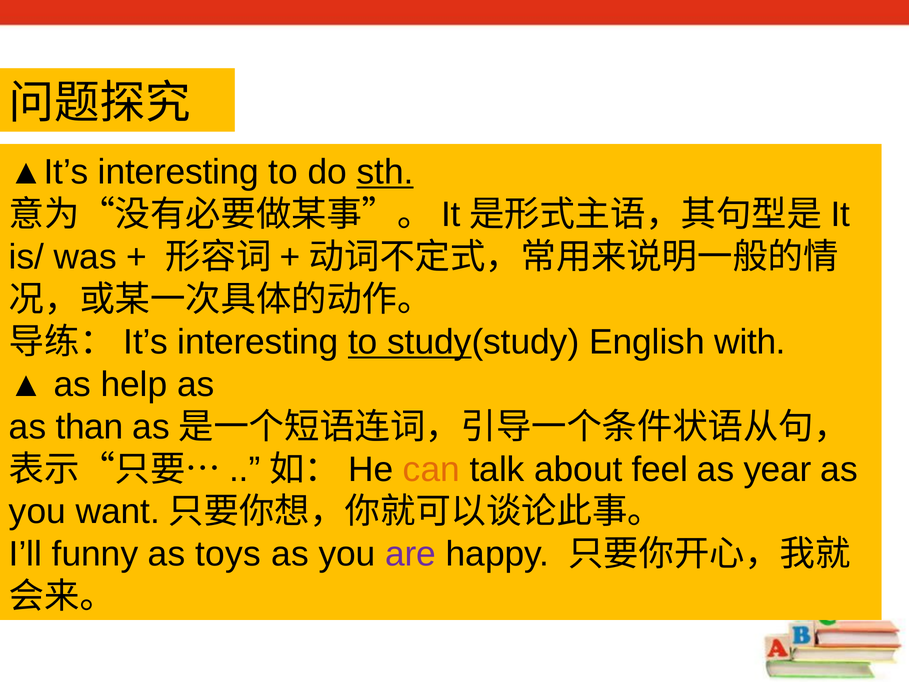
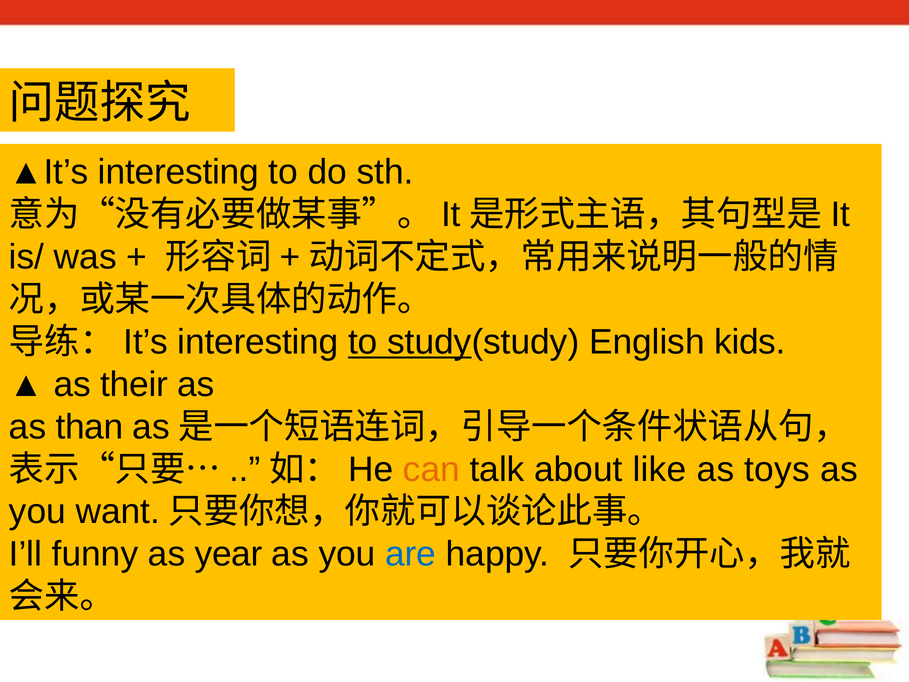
sth underline: present -> none
with: with -> kids
help: help -> their
feel: feel -> like
year: year -> toys
toys: toys -> year
are colour: purple -> blue
